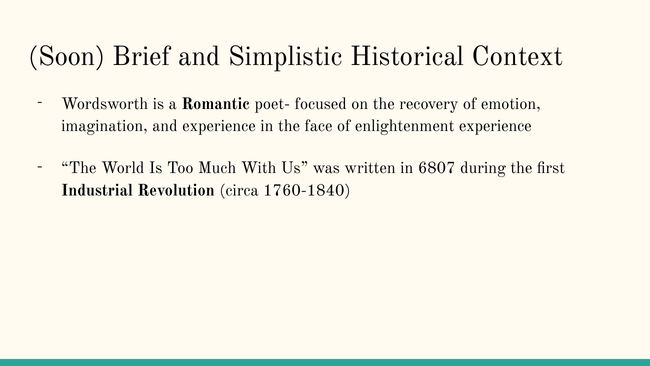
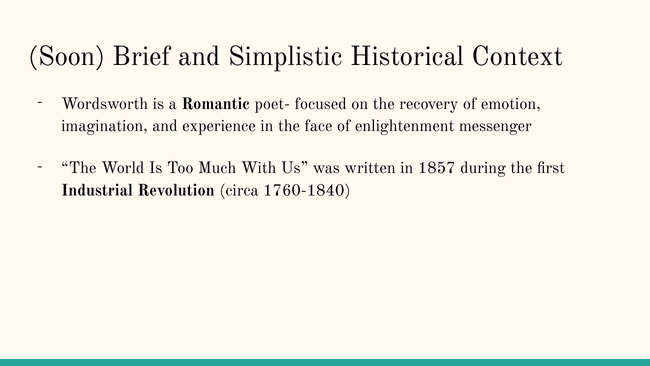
enlightenment experience: experience -> messenger
6807: 6807 -> 1857
